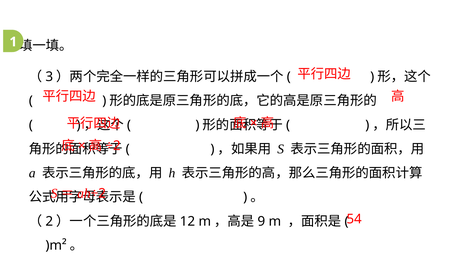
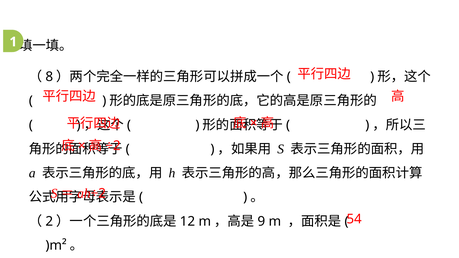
3: 3 -> 8
